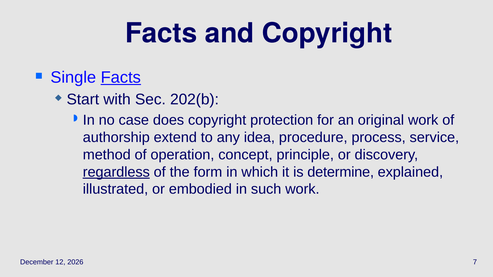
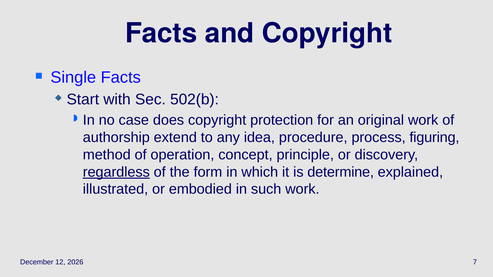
Facts at (121, 78) underline: present -> none
202(b: 202(b -> 502(b
service: service -> figuring
